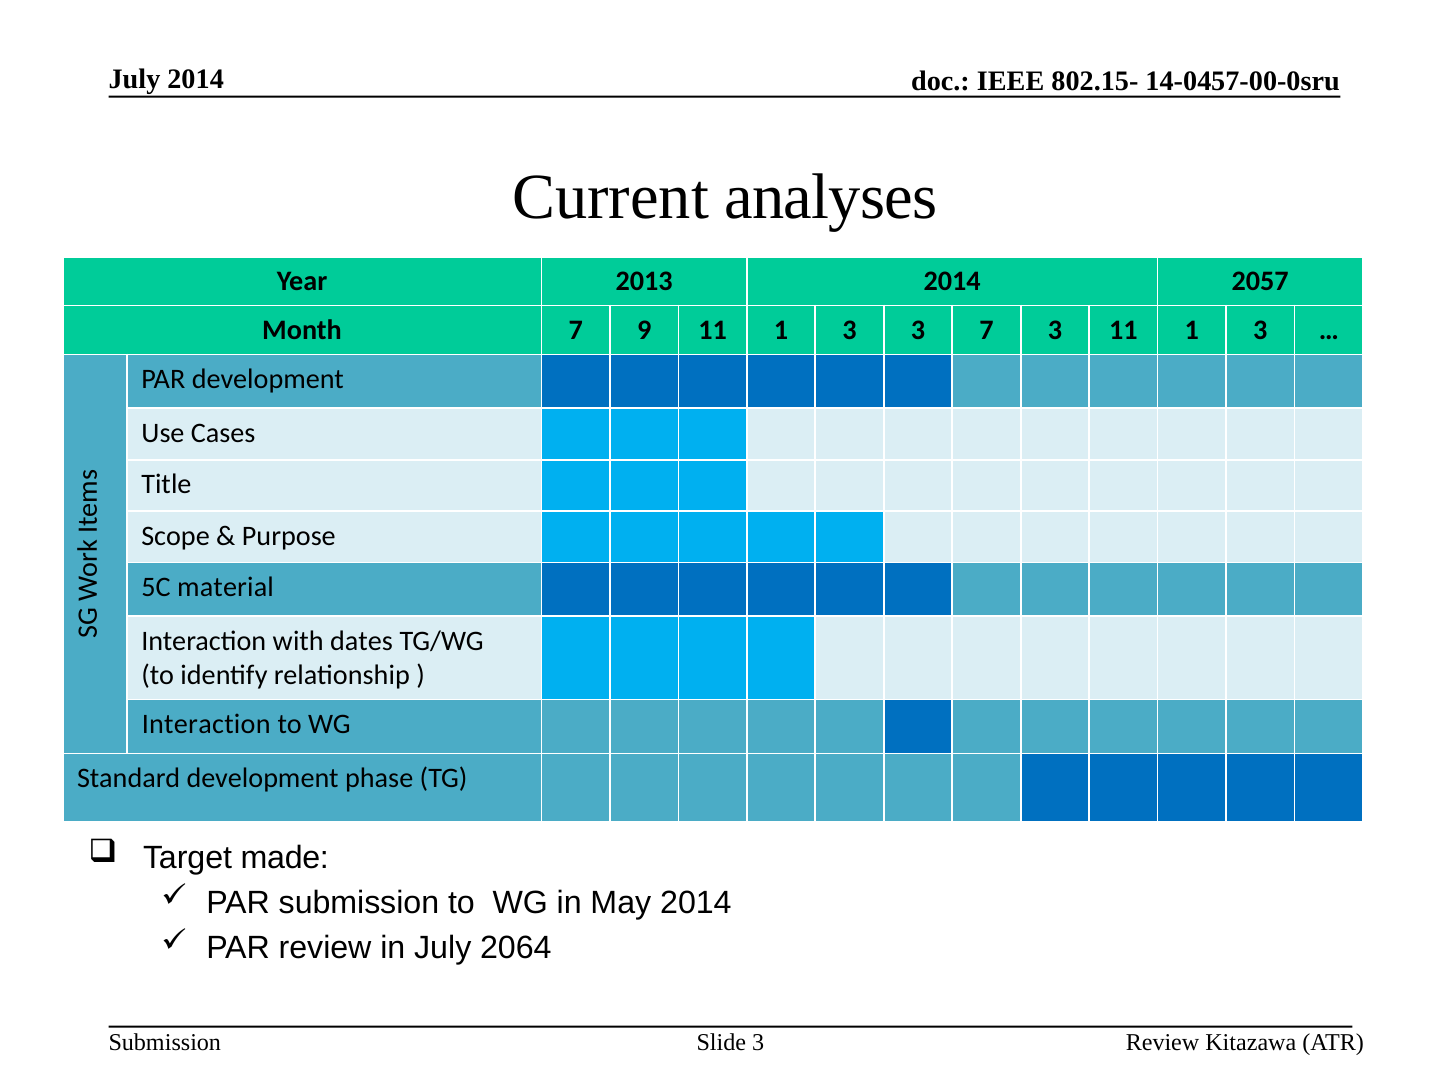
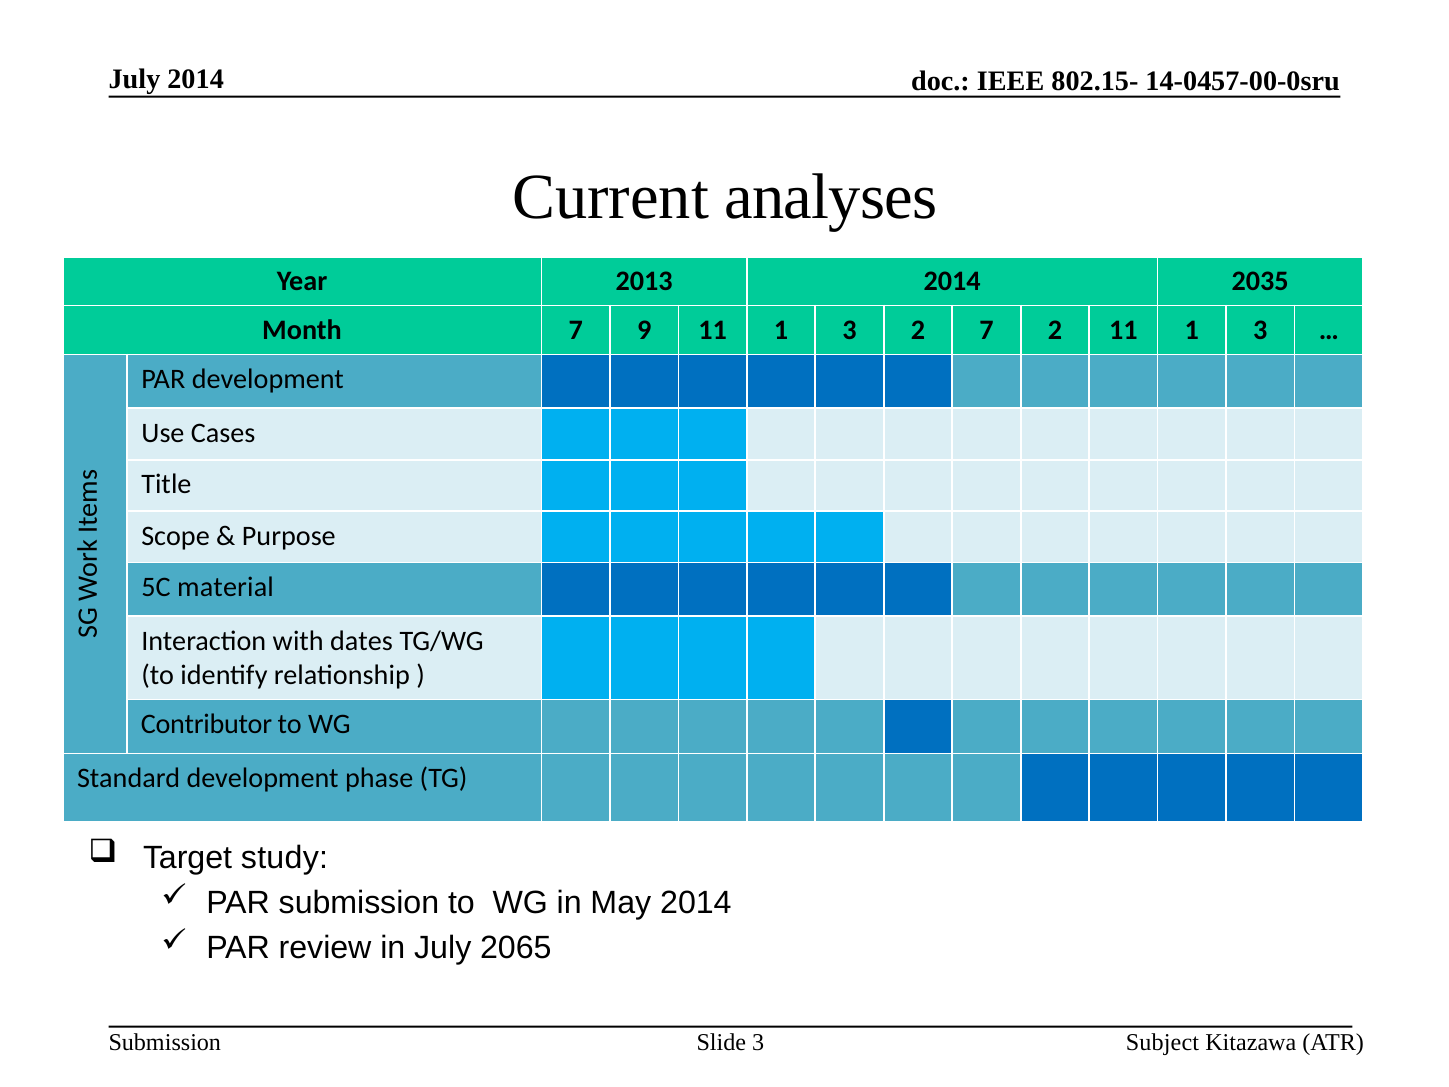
2057: 2057 -> 2035
3 3: 3 -> 2
7 3: 3 -> 2
Interaction at (206, 724): Interaction -> Contributor
made: made -> study
2064: 2064 -> 2065
Submission Review: Review -> Subject
